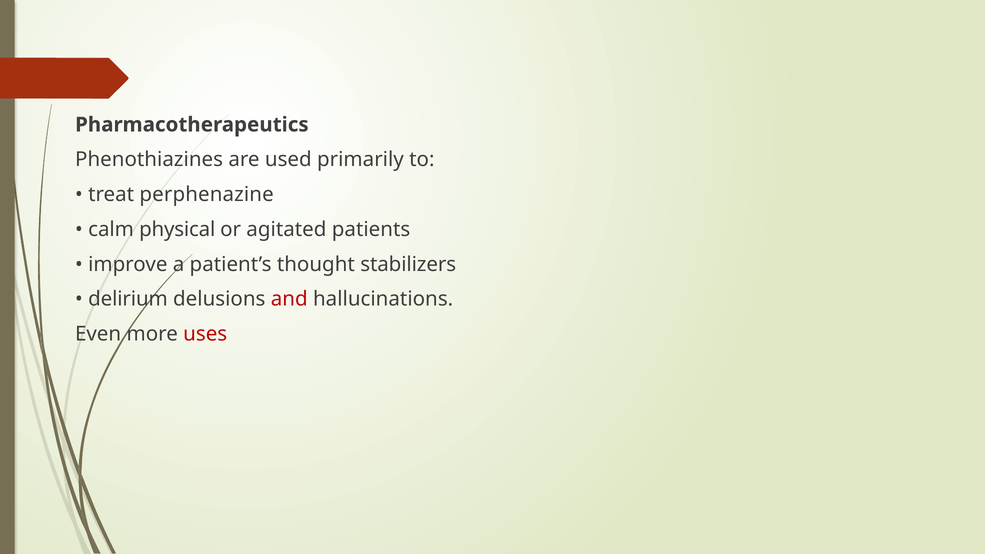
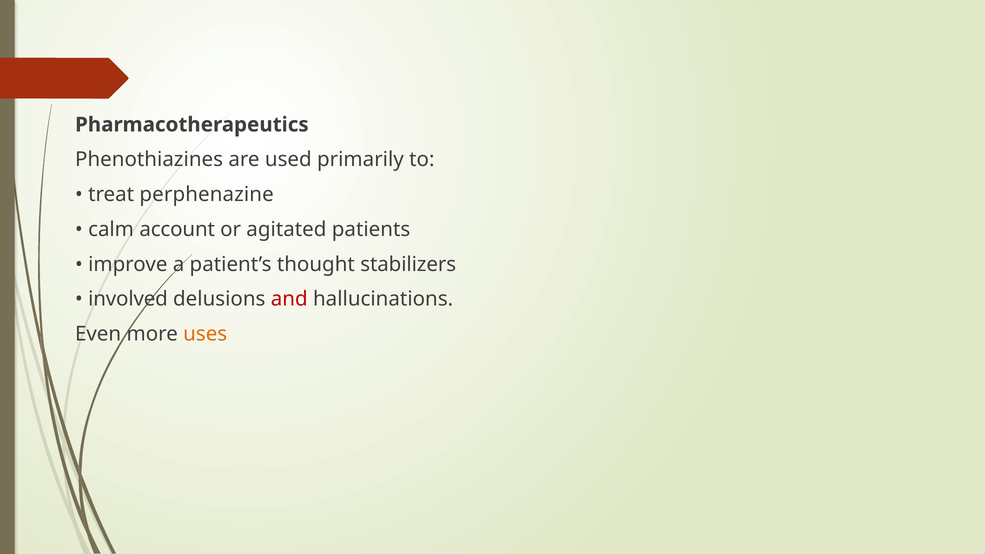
physical: physical -> account
delirium: delirium -> involved
uses colour: red -> orange
